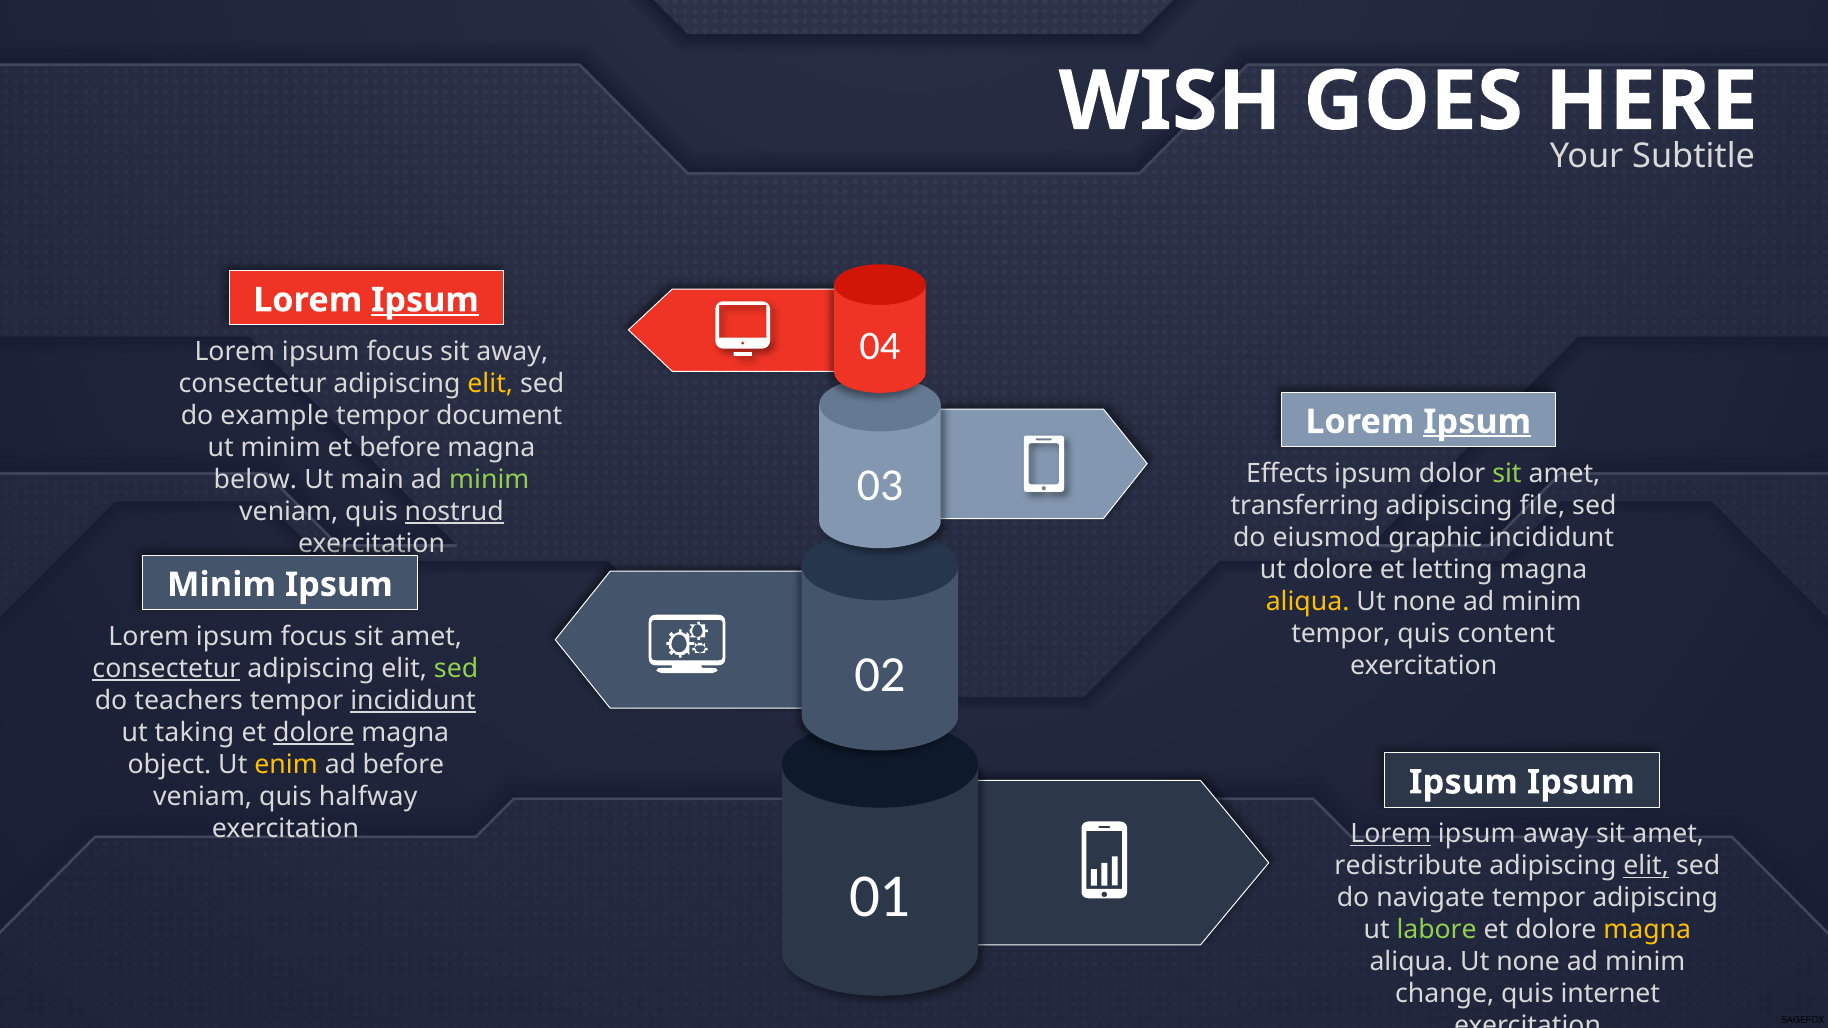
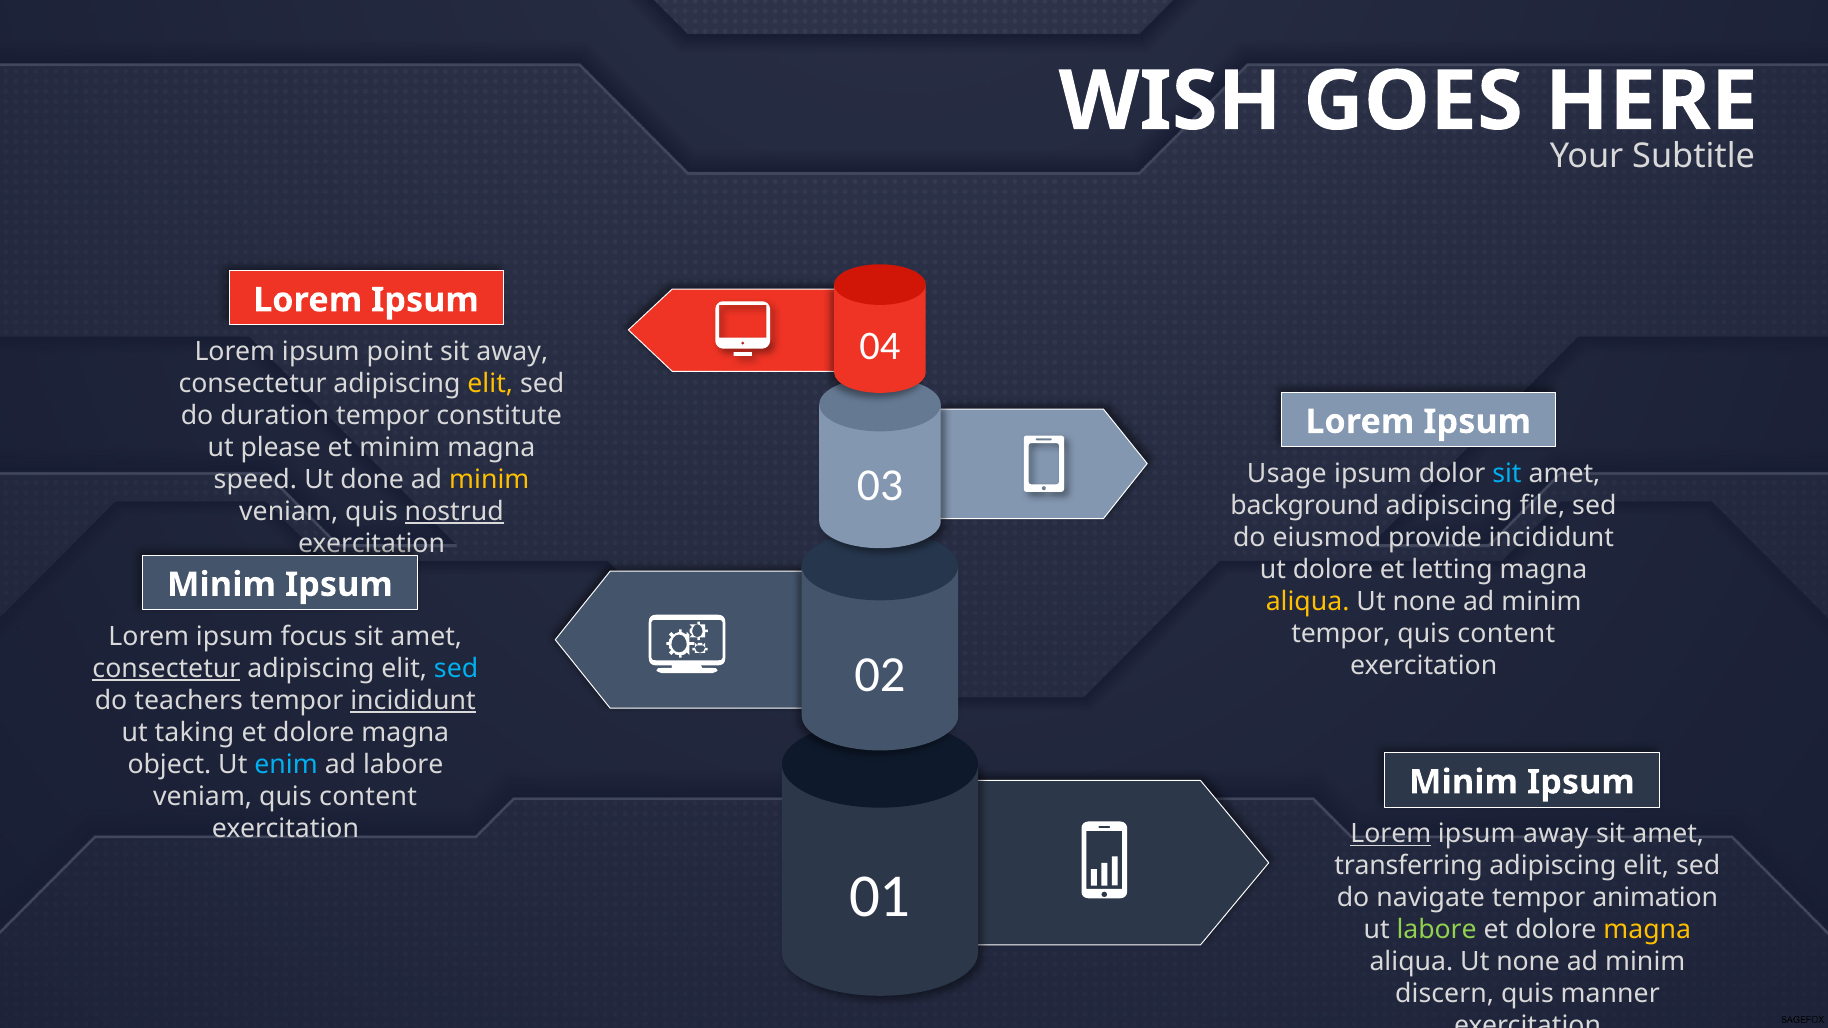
Ipsum at (425, 300) underline: present -> none
focus at (400, 352): focus -> point
example: example -> duration
document: document -> constitute
Ipsum at (1477, 422) underline: present -> none
ut minim: minim -> please
et before: before -> minim
Effects: Effects -> Usage
sit at (1507, 474) colour: light green -> light blue
below: below -> speed
main: main -> done
minim at (489, 480) colour: light green -> yellow
transferring: transferring -> background
graphic: graphic -> provide
sed at (456, 669) colour: light green -> light blue
dolore at (314, 733) underline: present -> none
enim colour: yellow -> light blue
ad before: before -> labore
Ipsum at (1464, 782): Ipsum -> Minim
veniam quis halfway: halfway -> content
redistribute: redistribute -> transferring
elit at (1646, 866) underline: present -> none
tempor adipiscing: adipiscing -> animation
change: change -> discern
internet: internet -> manner
